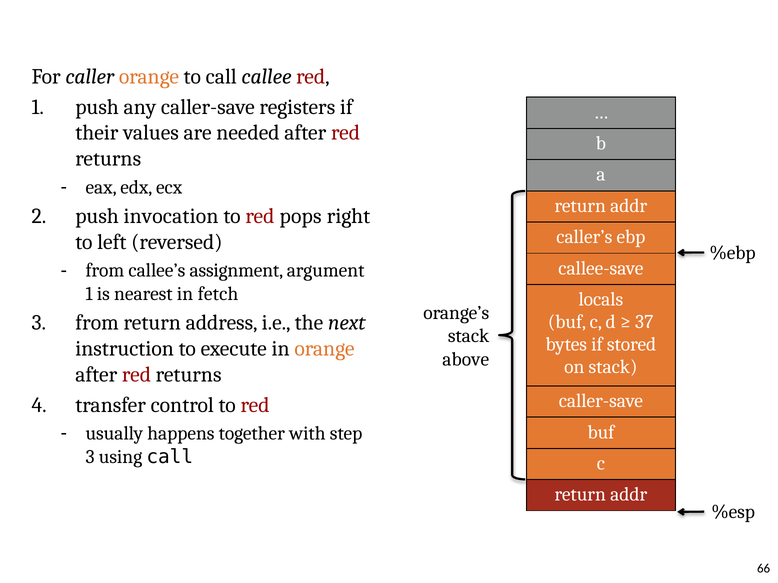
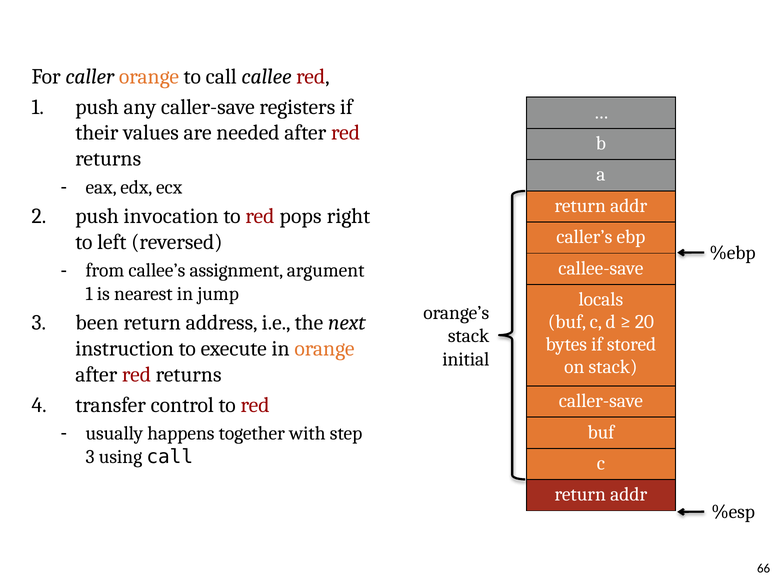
fetch: fetch -> jump
37: 37 -> 20
3 from: from -> been
above: above -> initial
